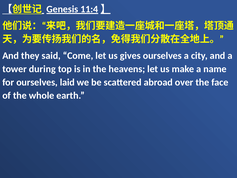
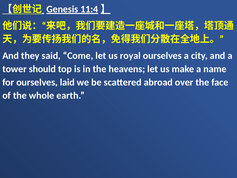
gives: gives -> royal
during: during -> should
